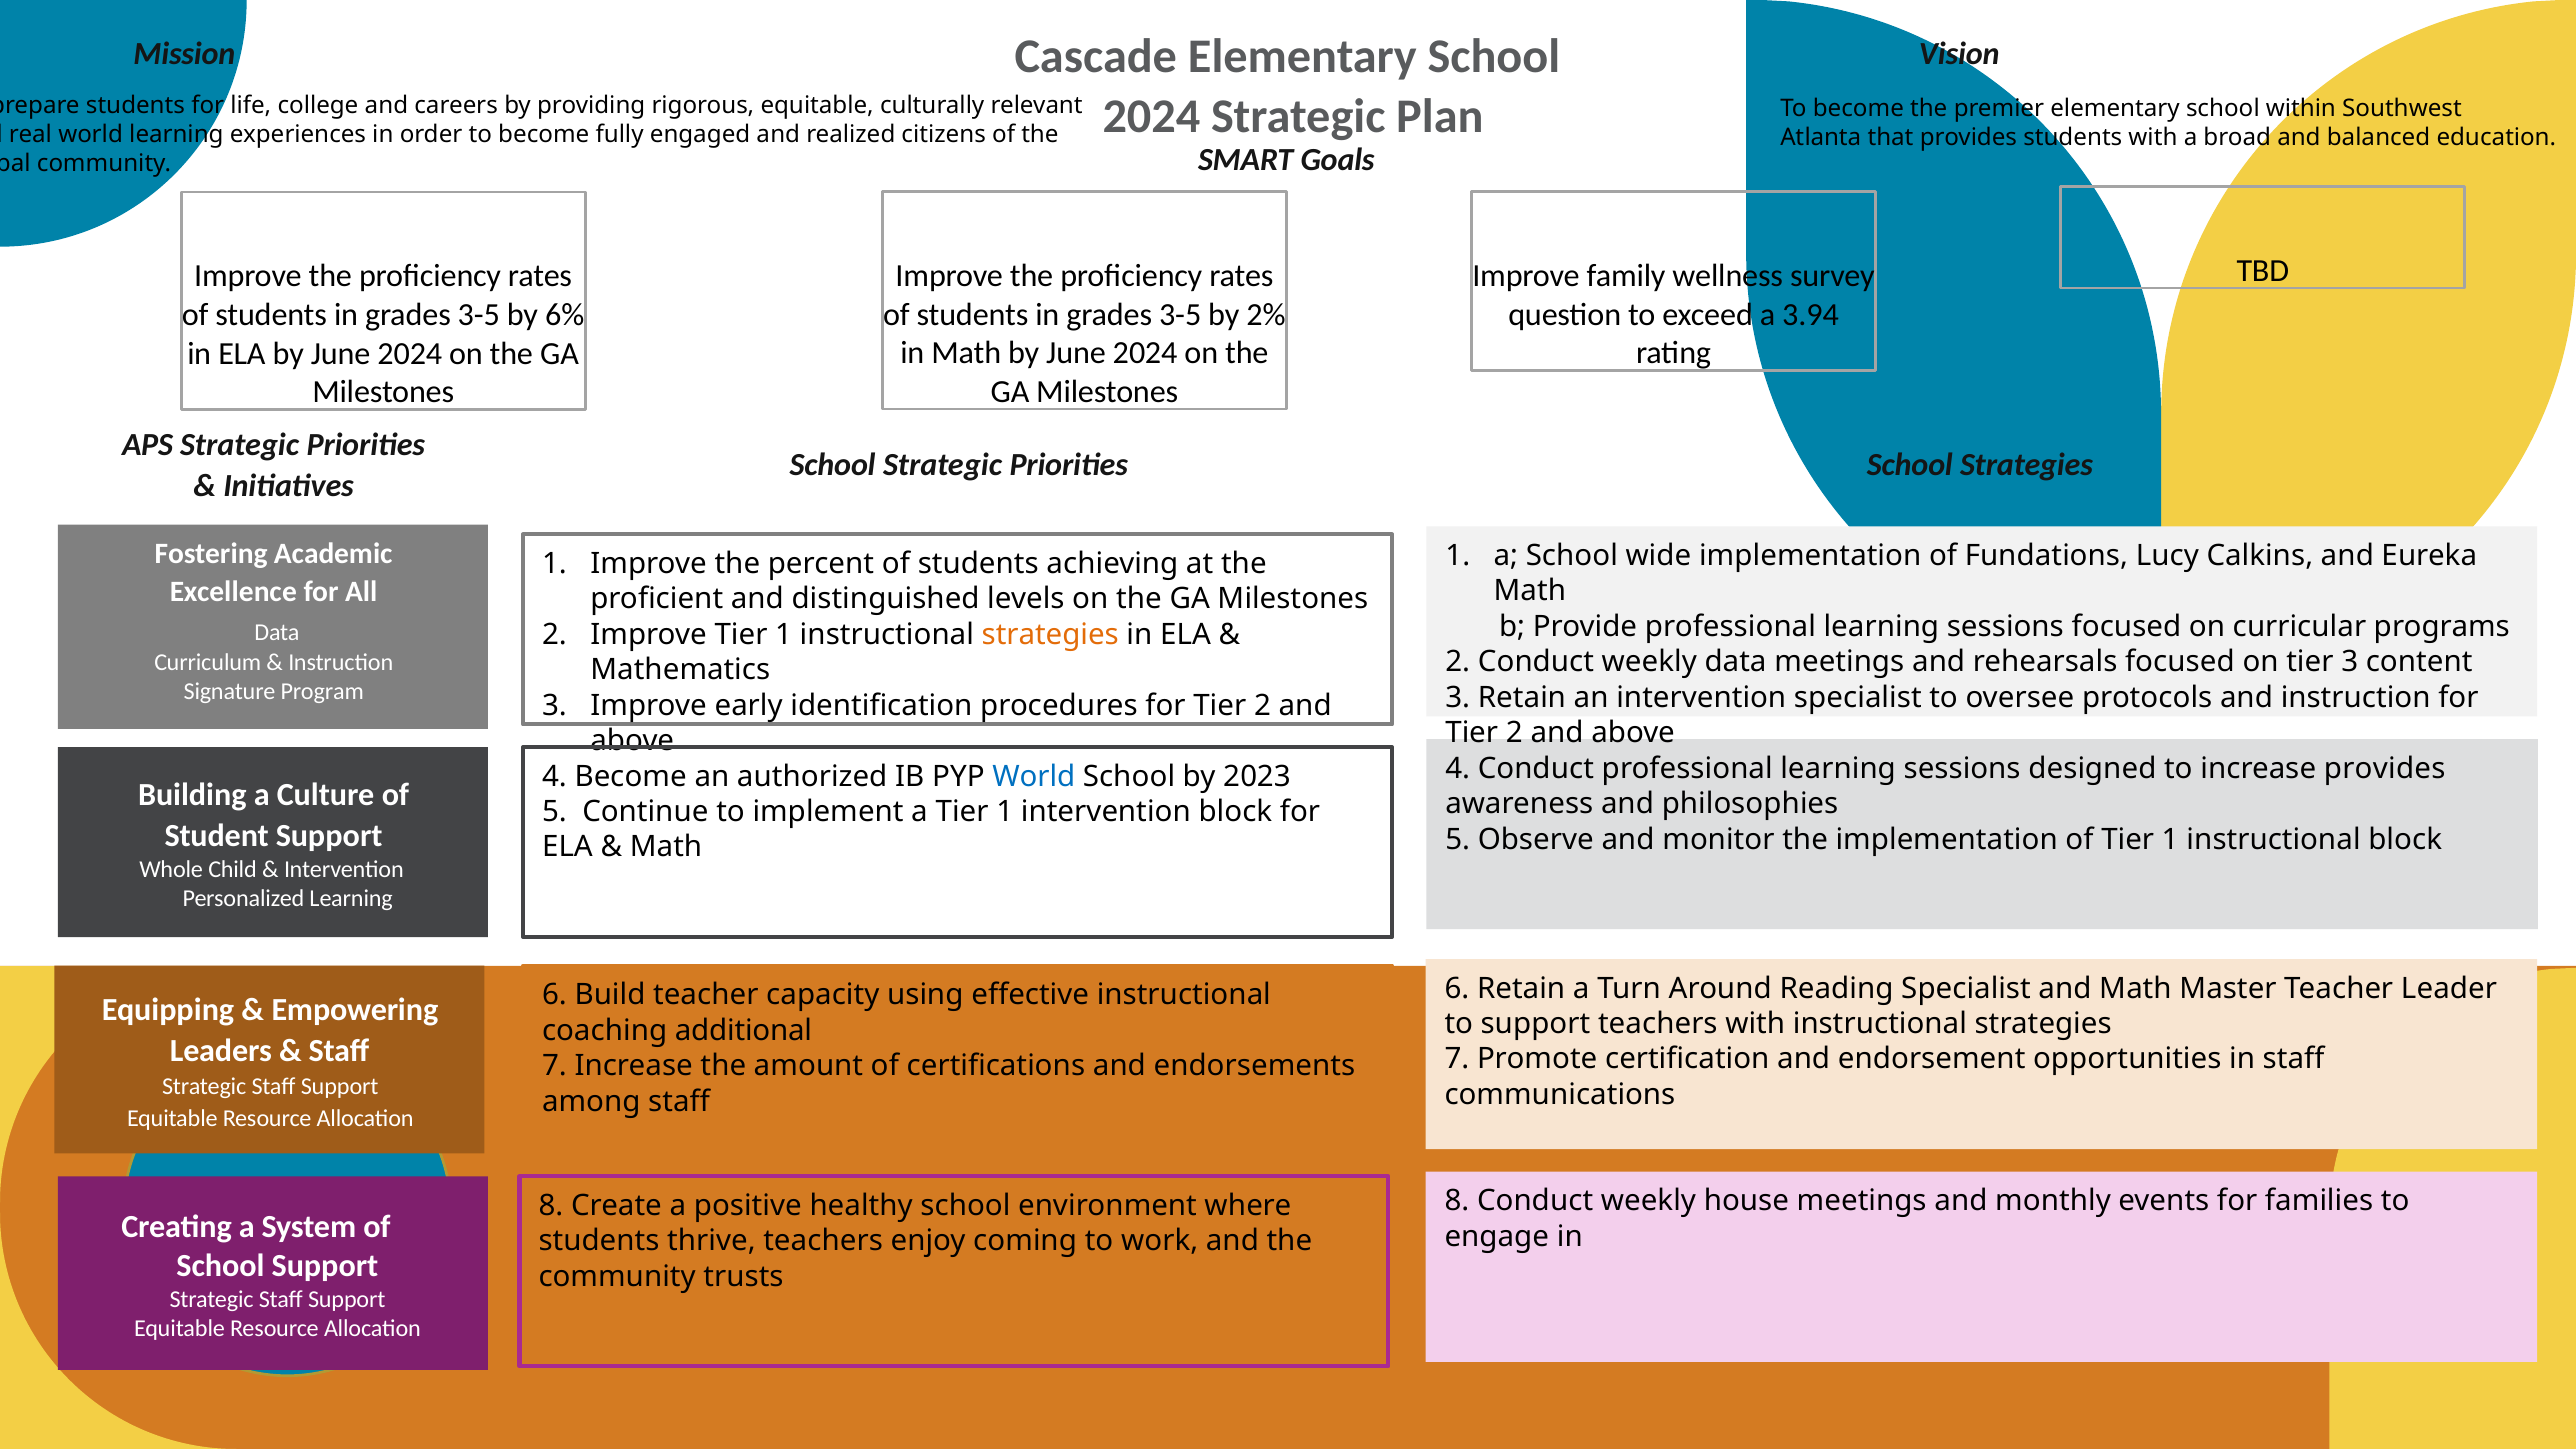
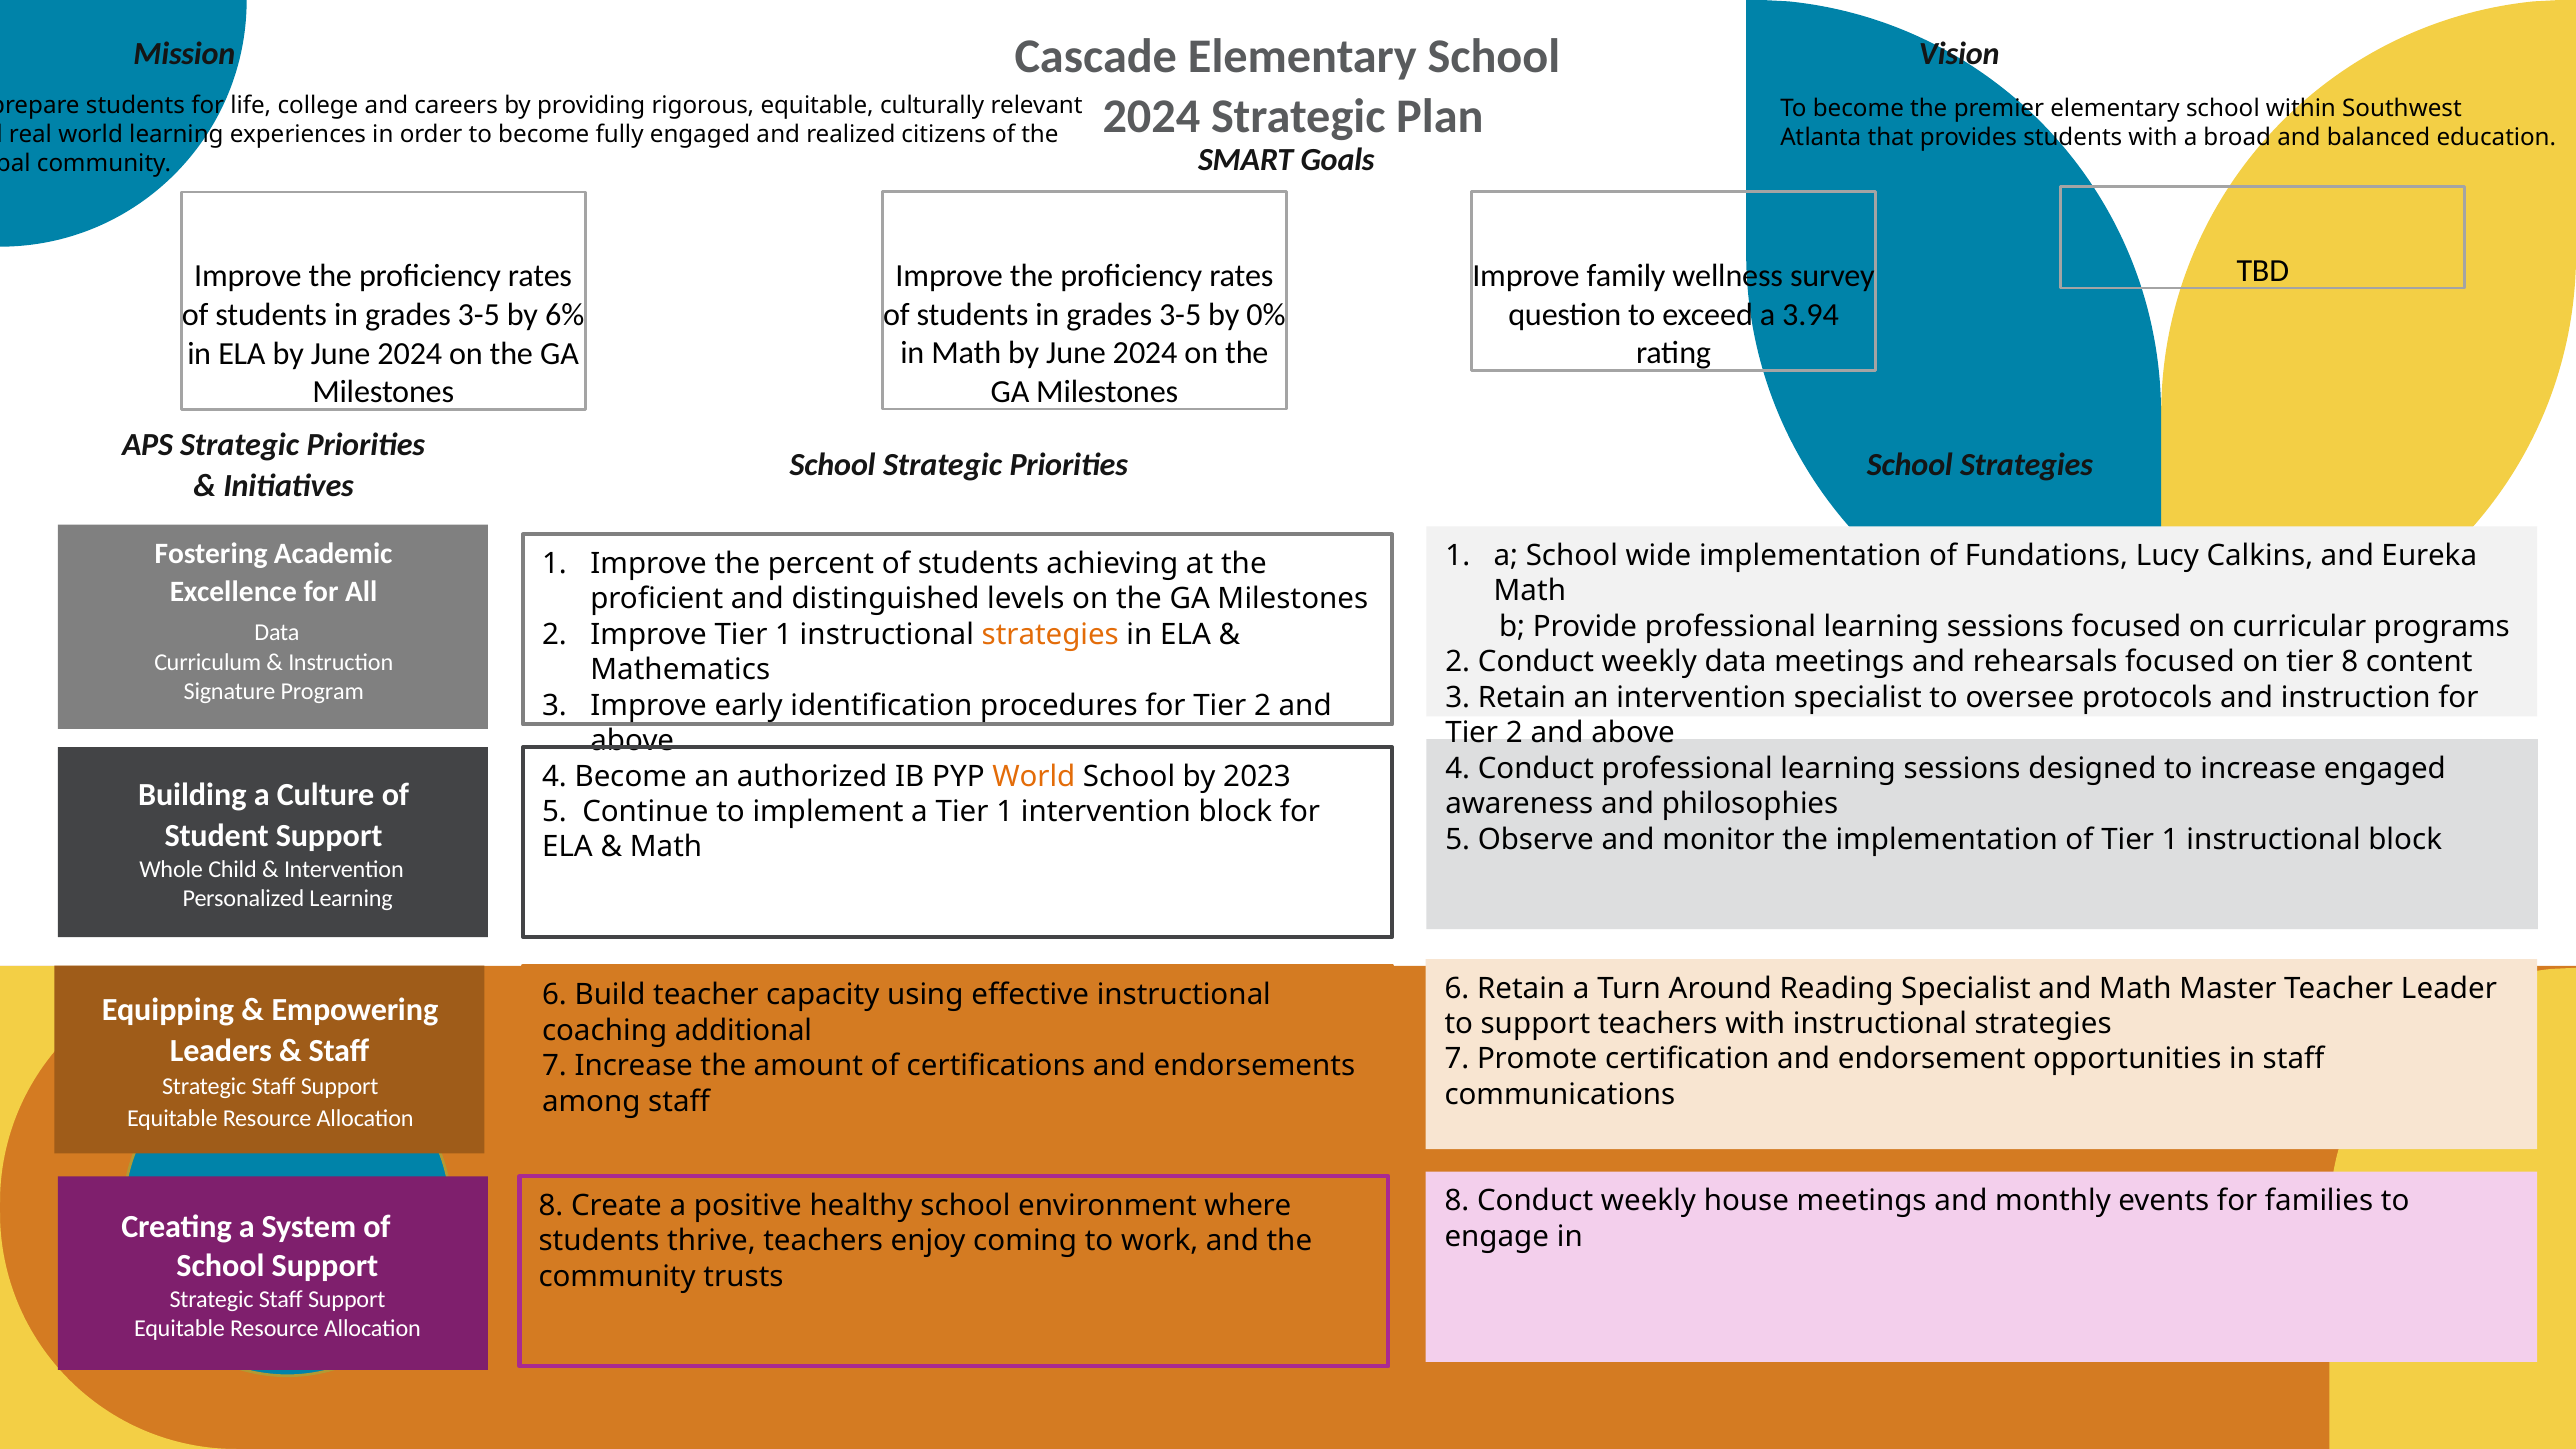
2%: 2% -> 0%
tier 3: 3 -> 8
increase provides: provides -> engaged
World at (1034, 776) colour: blue -> orange
